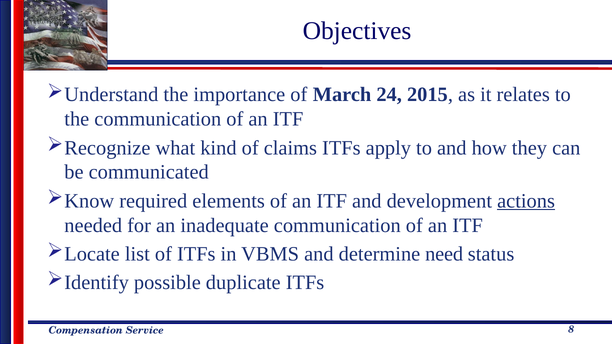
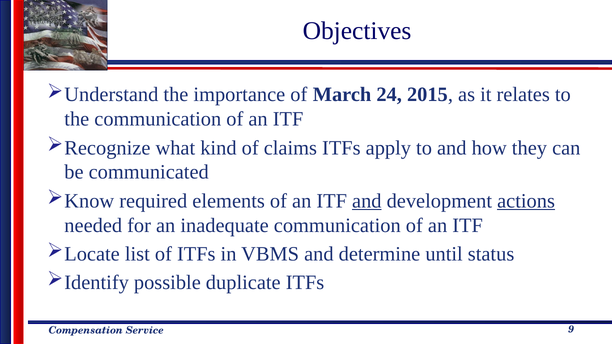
and at (367, 201) underline: none -> present
need: need -> until
8: 8 -> 9
